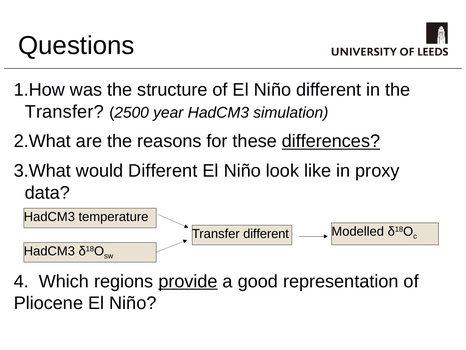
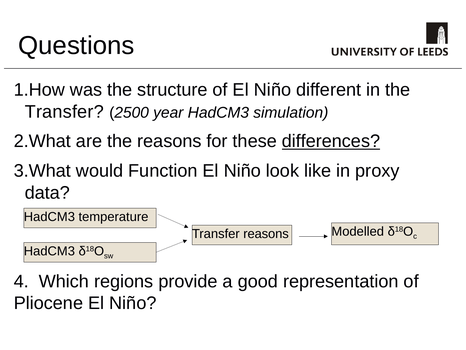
would Different: Different -> Function
Transfer different: different -> reasons
provide underline: present -> none
